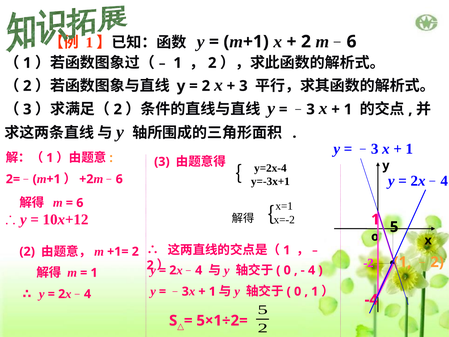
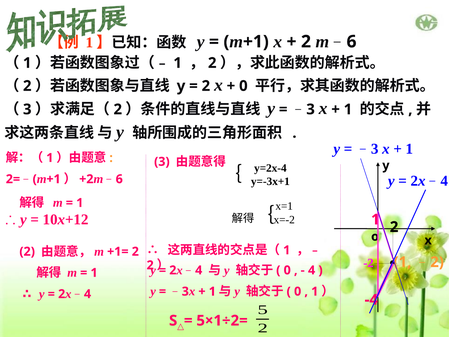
3 at (243, 86): 3 -> 0
6 at (80, 203): 6 -> 1
5 at (394, 227): 5 -> 2
